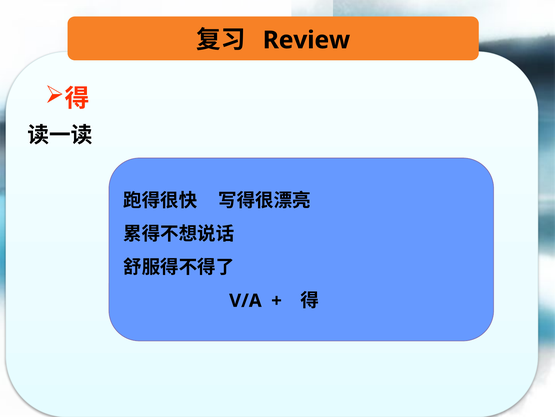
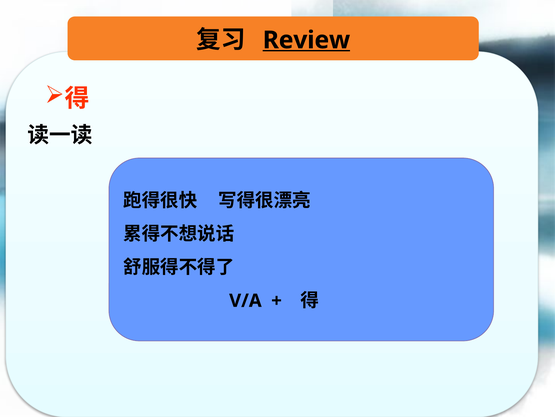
Review underline: none -> present
